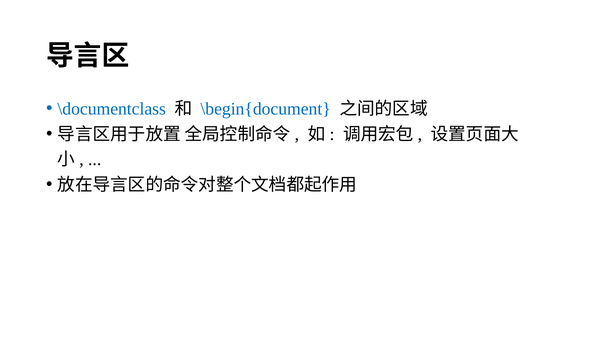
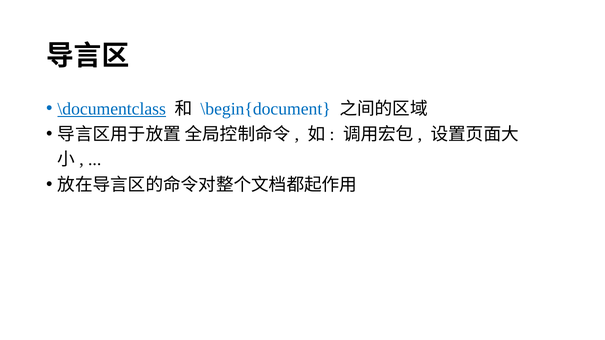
\documentclass underline: none -> present
